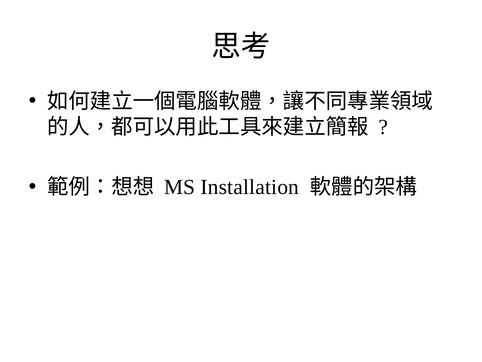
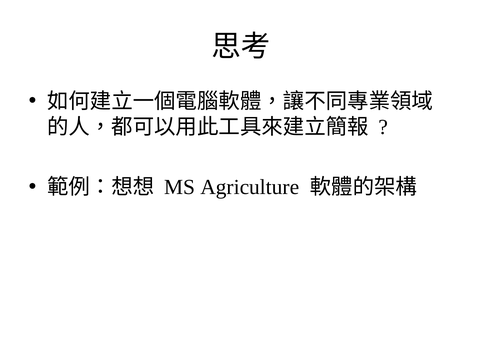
Installation: Installation -> Agriculture
